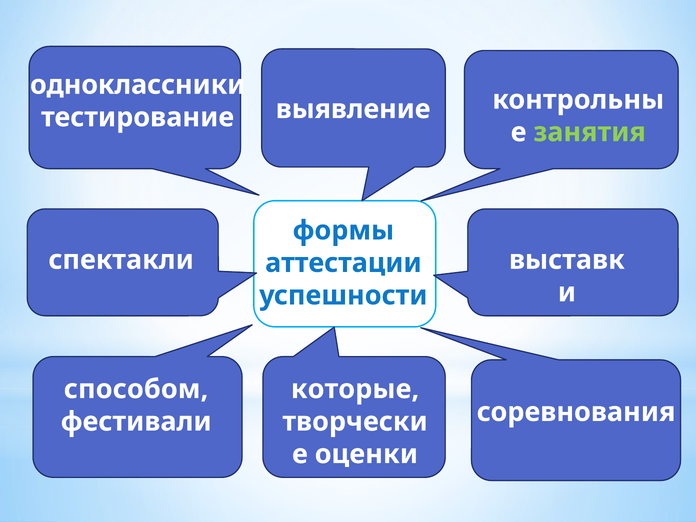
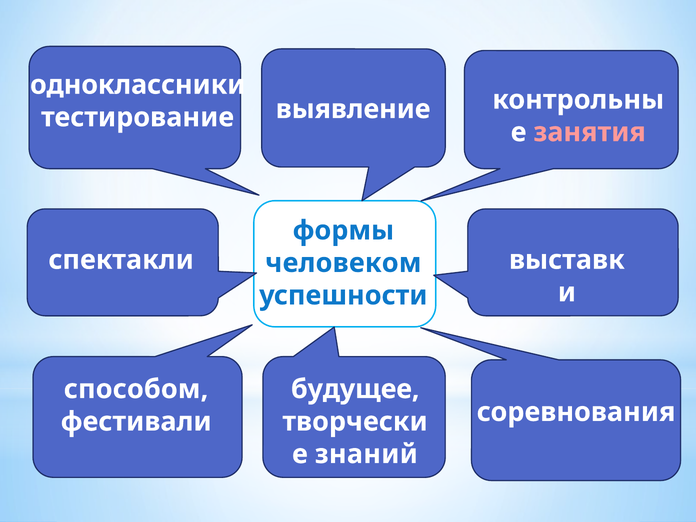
занятия colour: light green -> pink
аттестации: аттестации -> человеком
которые: которые -> будущее
оценки: оценки -> знаний
